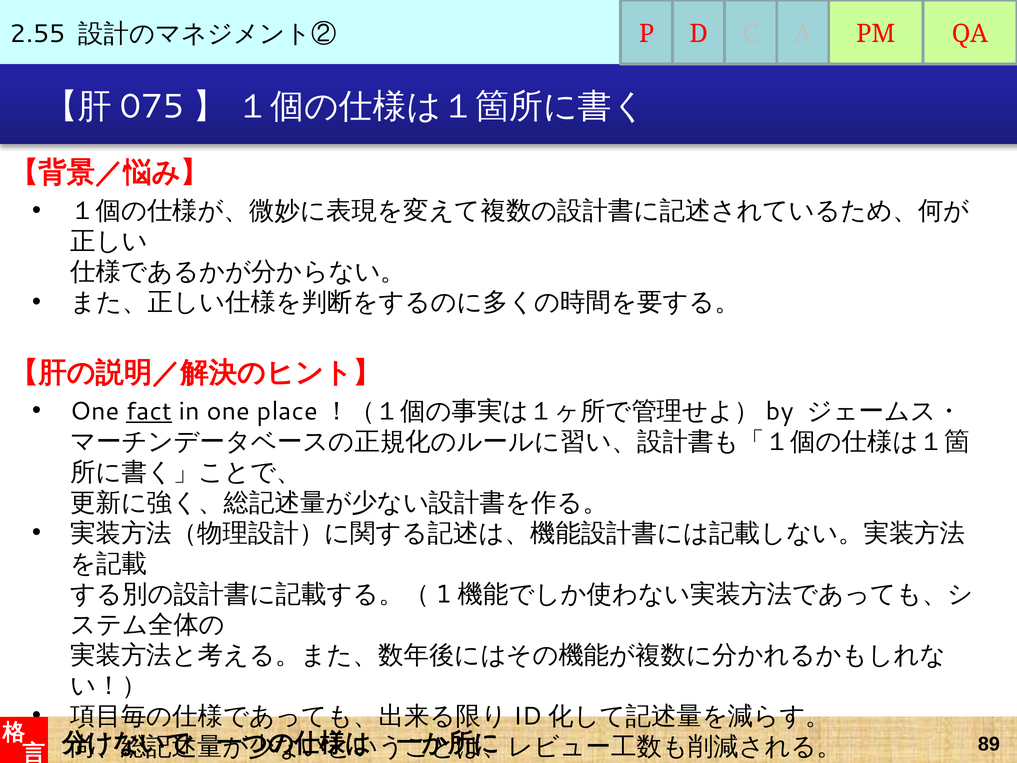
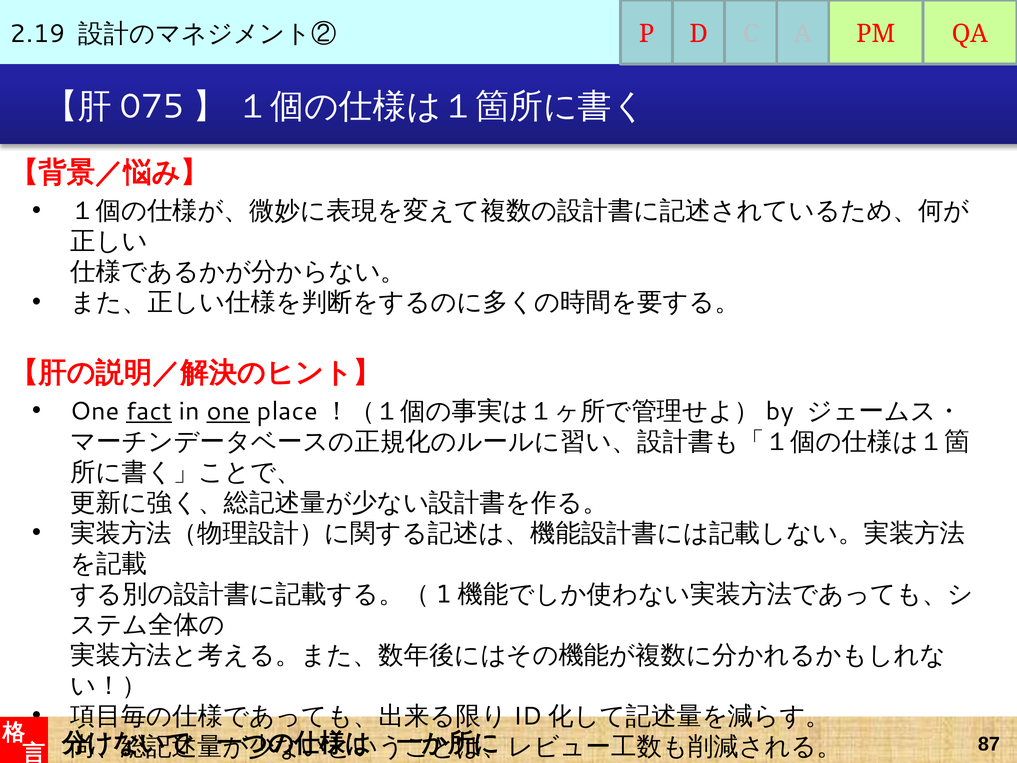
2.55: 2.55 -> 2.19
one at (228, 411) underline: none -> present
89: 89 -> 87
